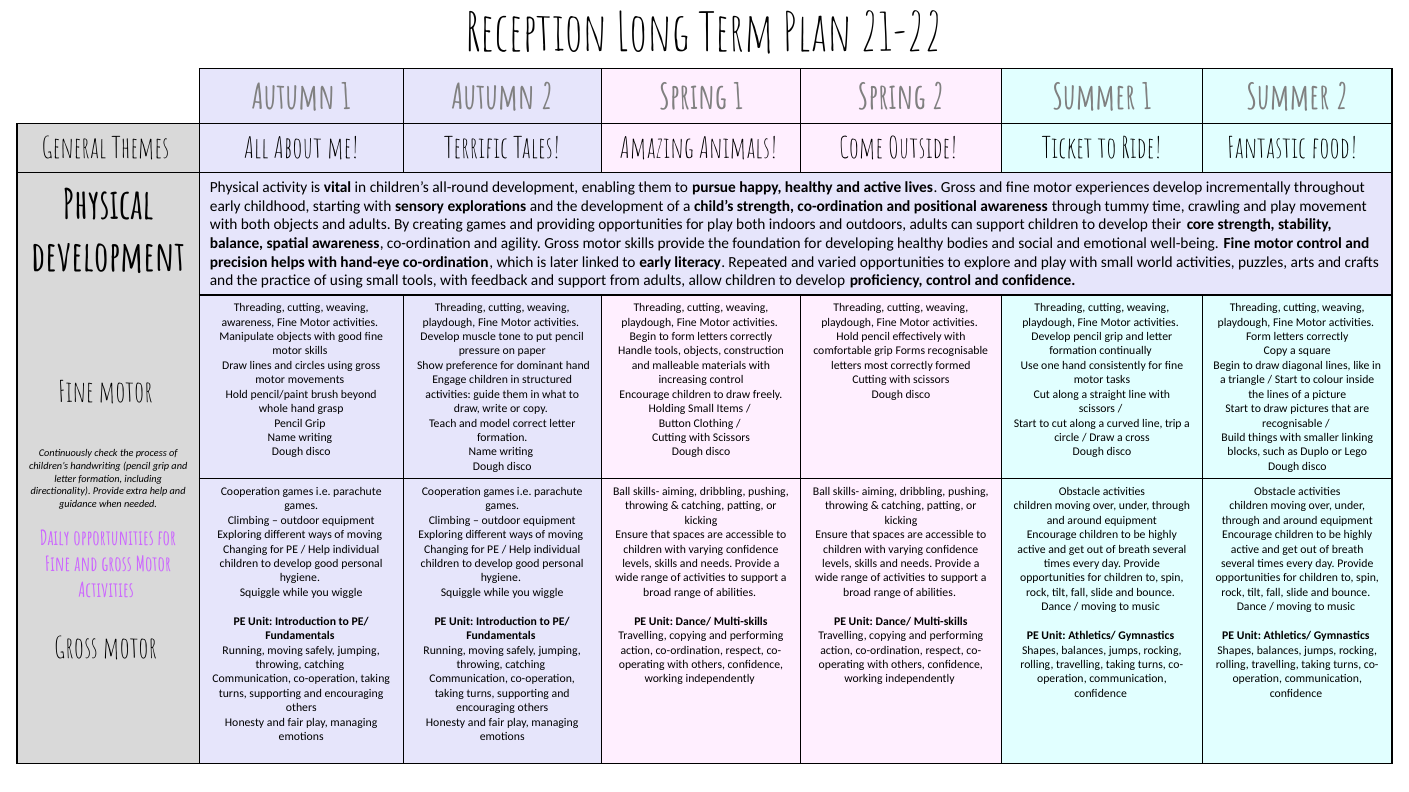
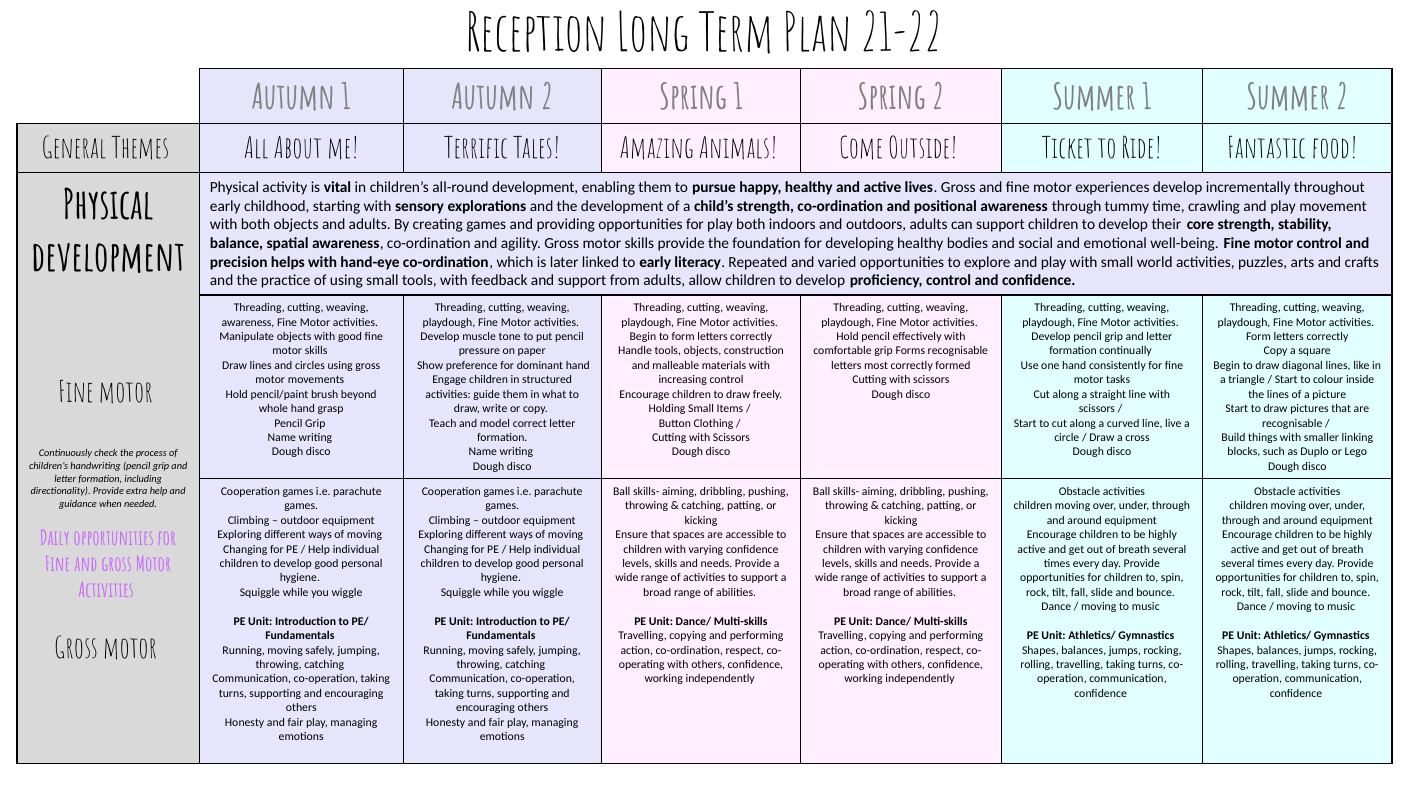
trip: trip -> live
